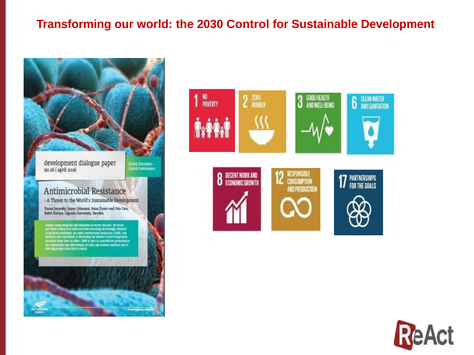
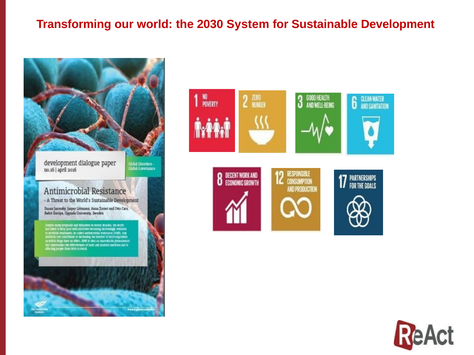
Control: Control -> System
